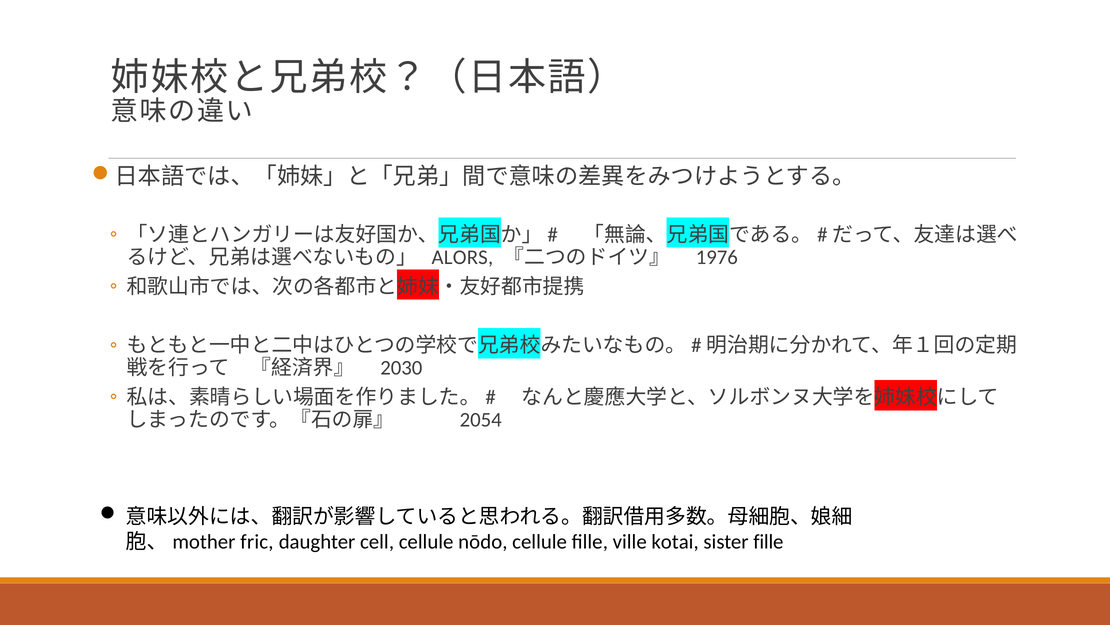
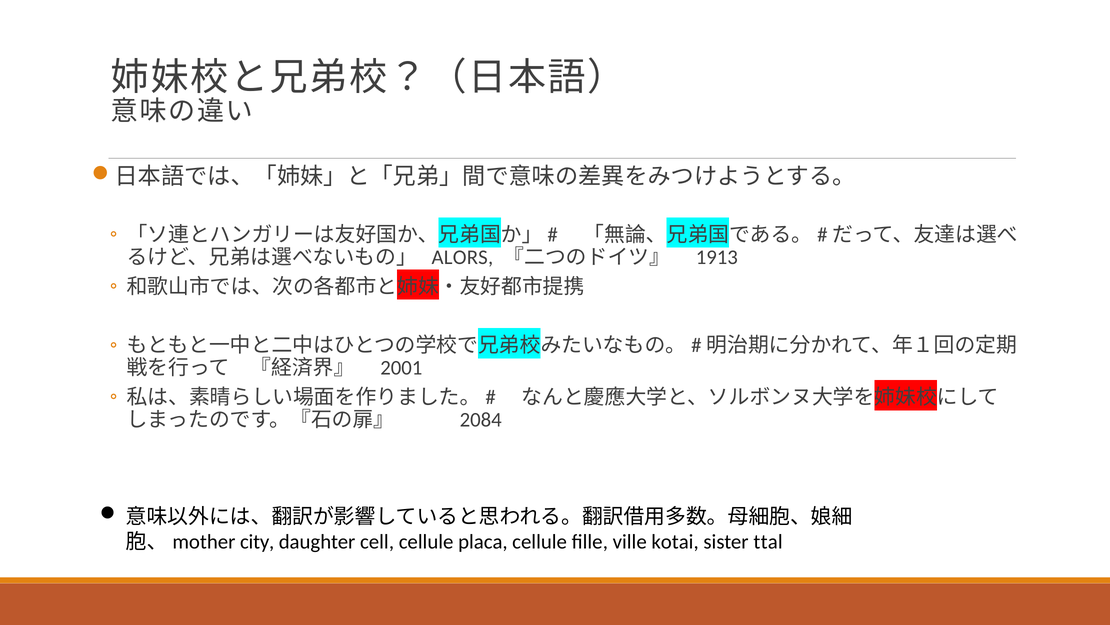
1976: 1976 -> 1913
2030: 2030 -> 2001
2054: 2054 -> 2084
fric: fric -> city
nōdo: nōdo -> placa
sister fille: fille -> ttal
